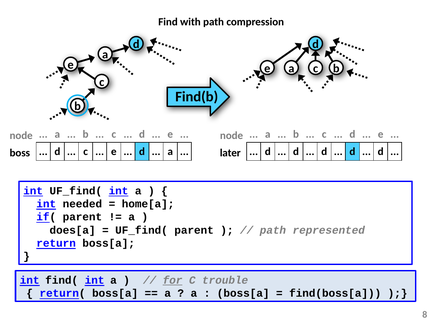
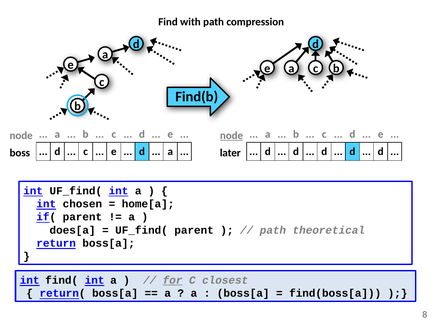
node at (232, 136) underline: none -> present
needed: needed -> chosen
represented: represented -> theoretical
trouble: trouble -> closest
